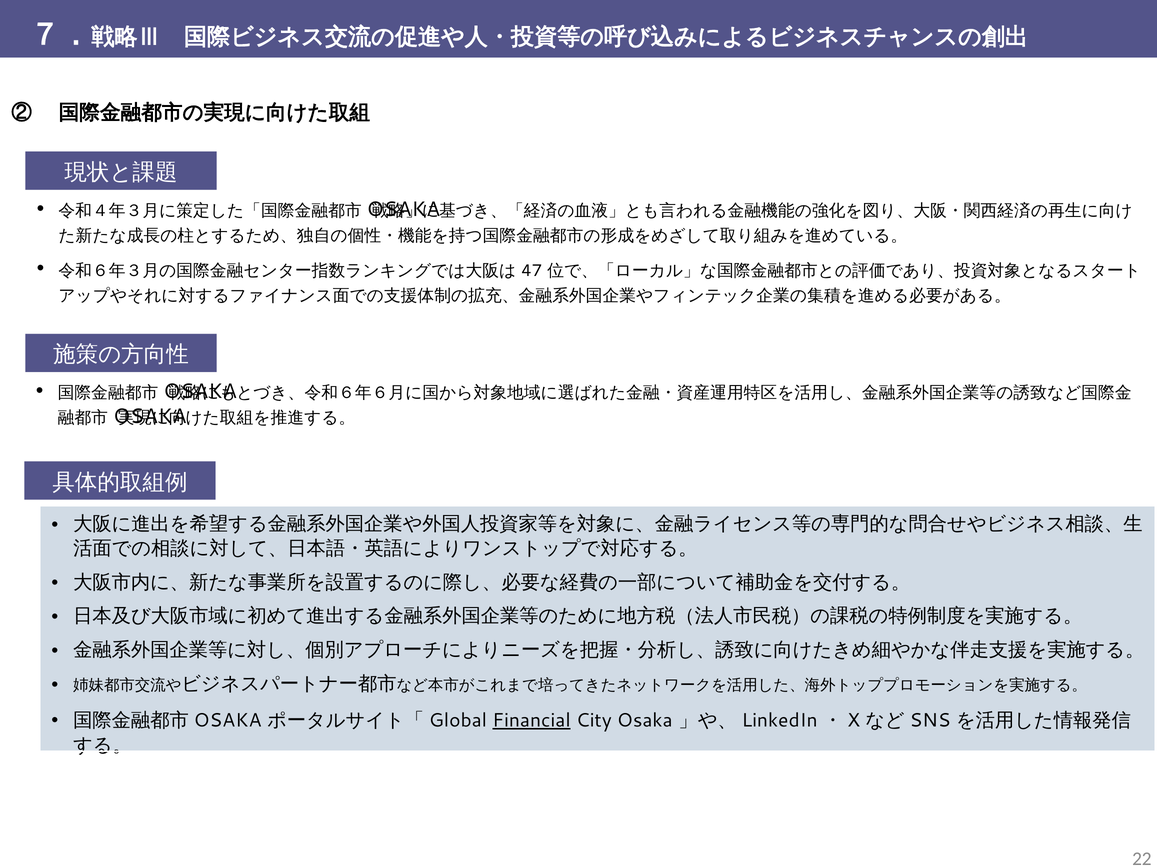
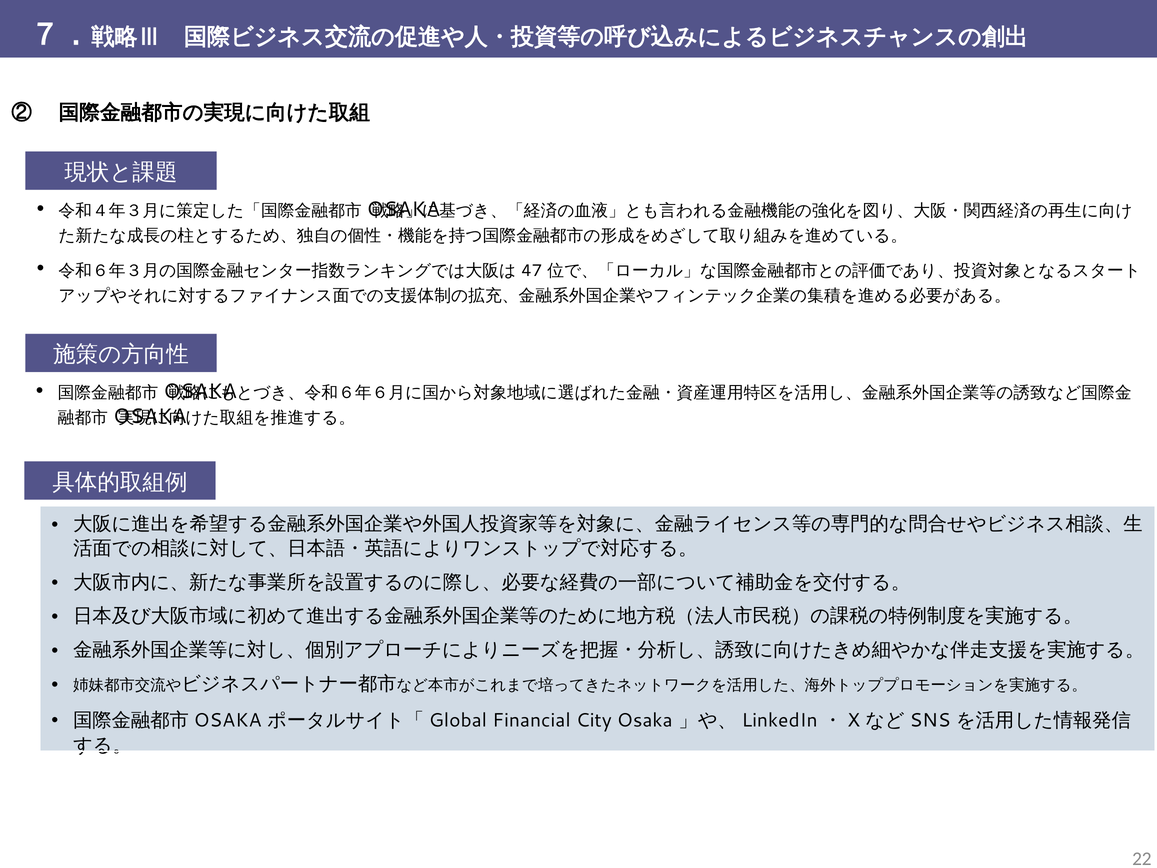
Financial underline: present -> none
